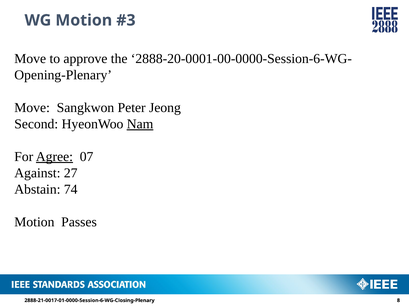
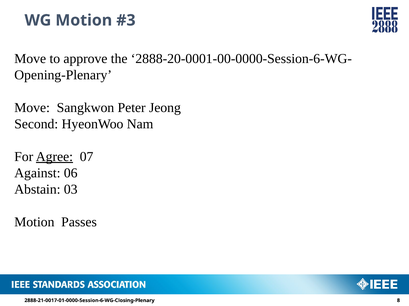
Nam underline: present -> none
27: 27 -> 06
74: 74 -> 03
